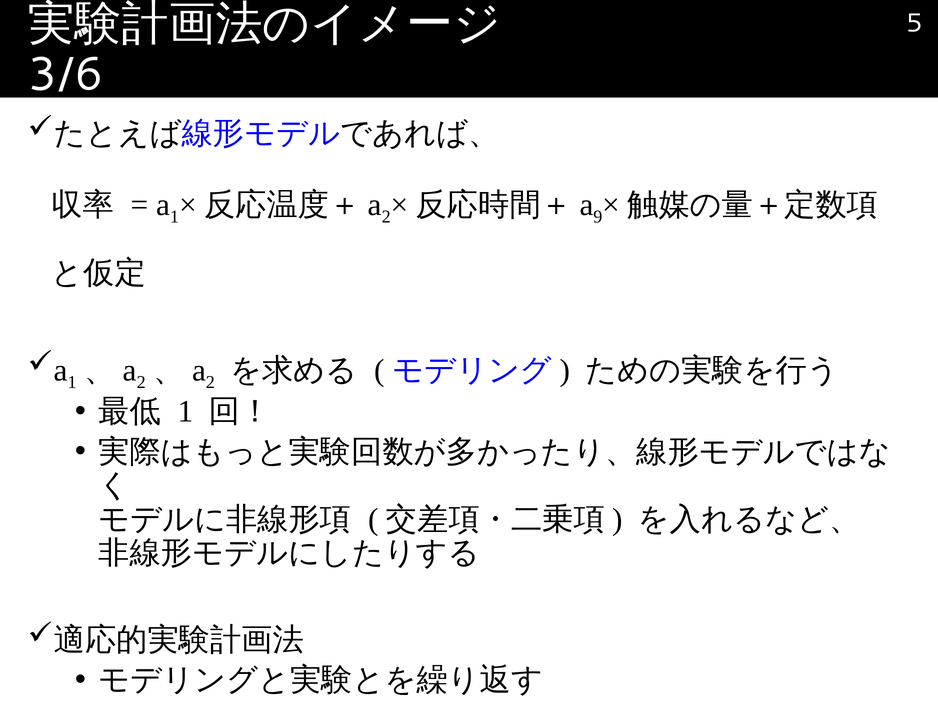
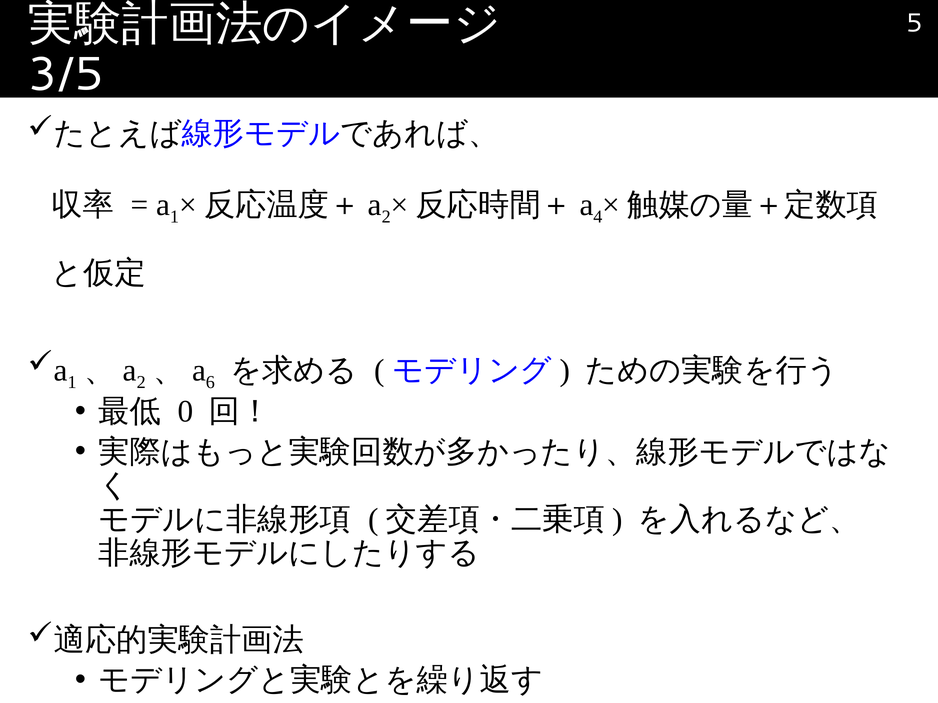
3/6: 3/6 -> 3/5
9: 9 -> 4
2 at (210, 383): 2 -> 6
1 at (185, 412): 1 -> 0
